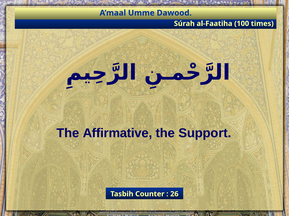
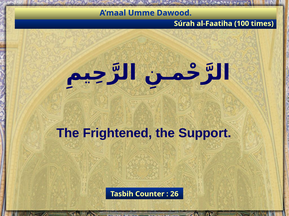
Affirmative: Affirmative -> Frightened
